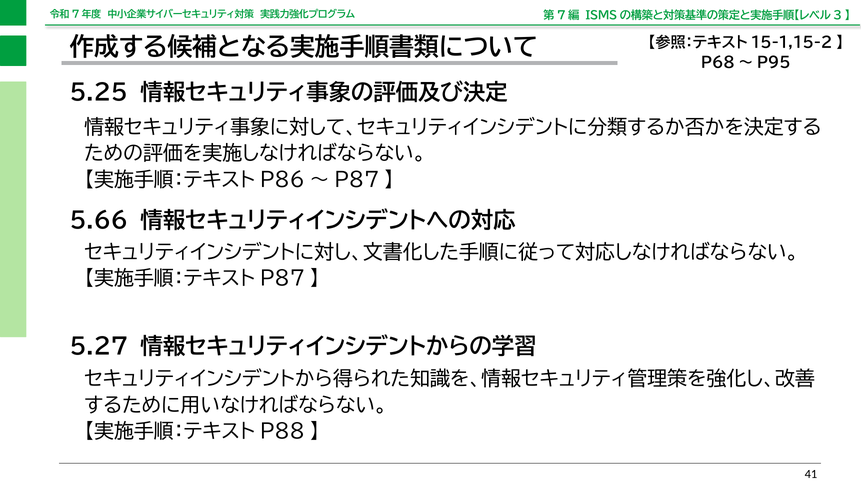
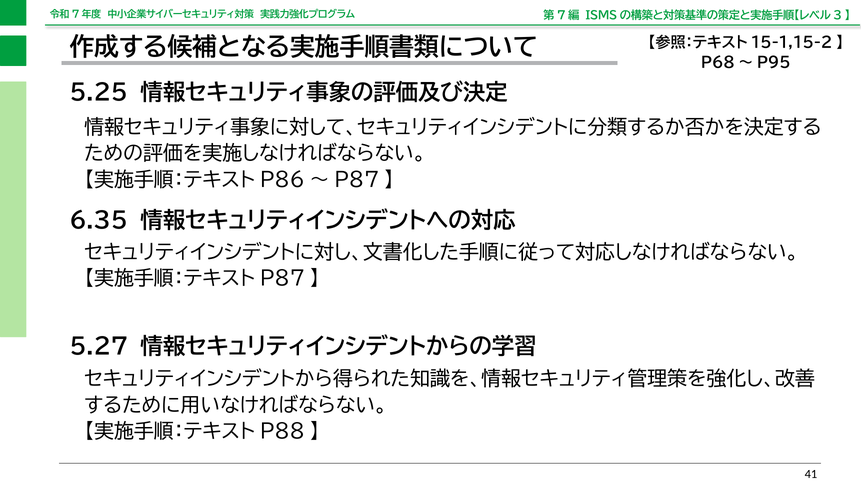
5.66: 5.66 -> 6.35
